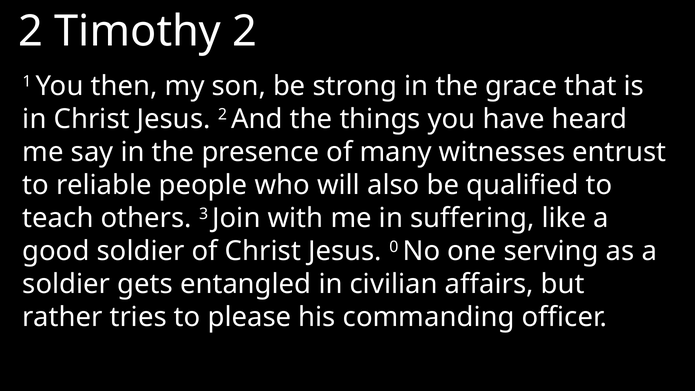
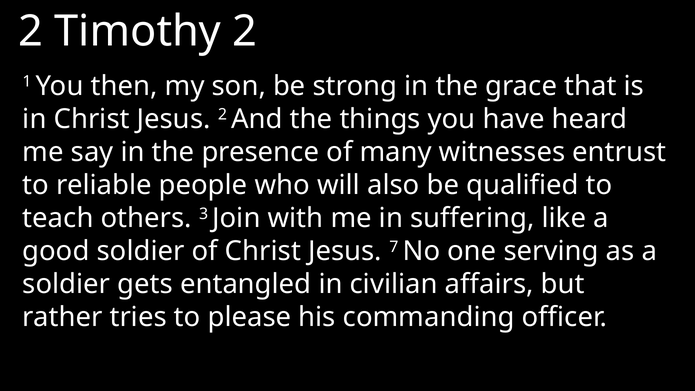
0: 0 -> 7
